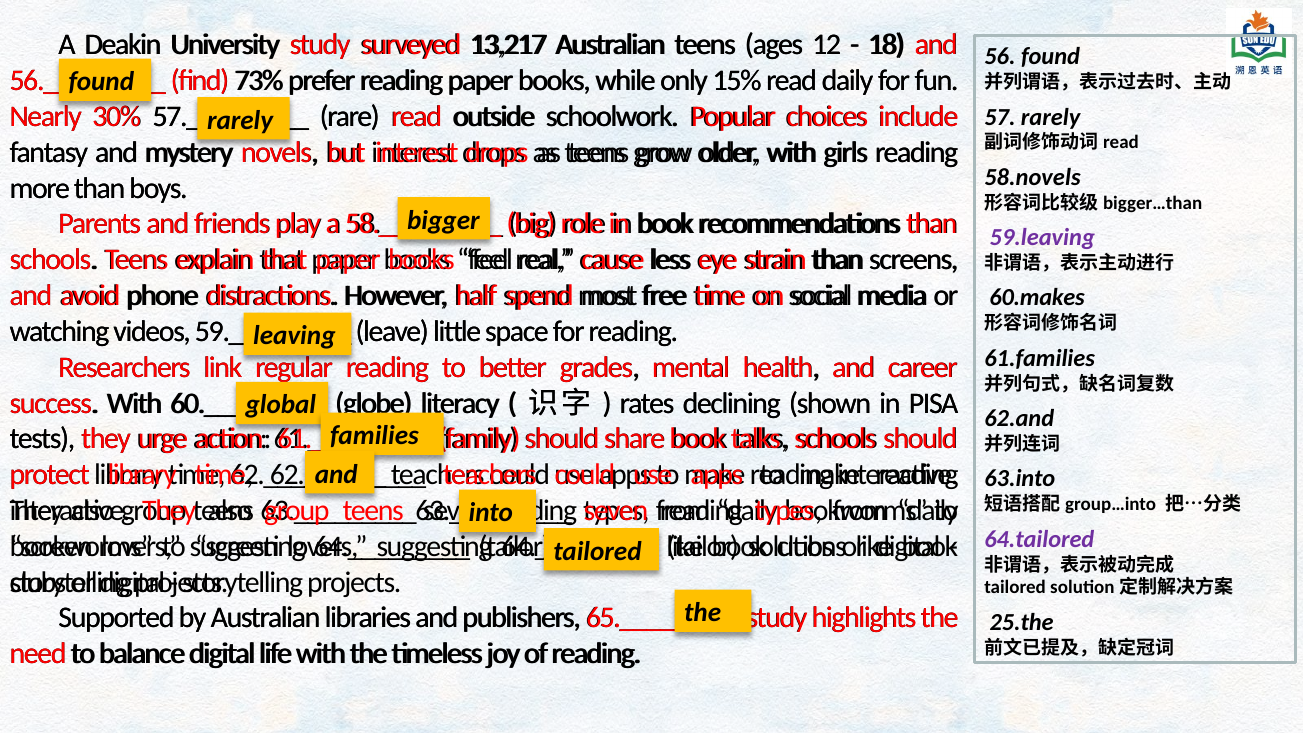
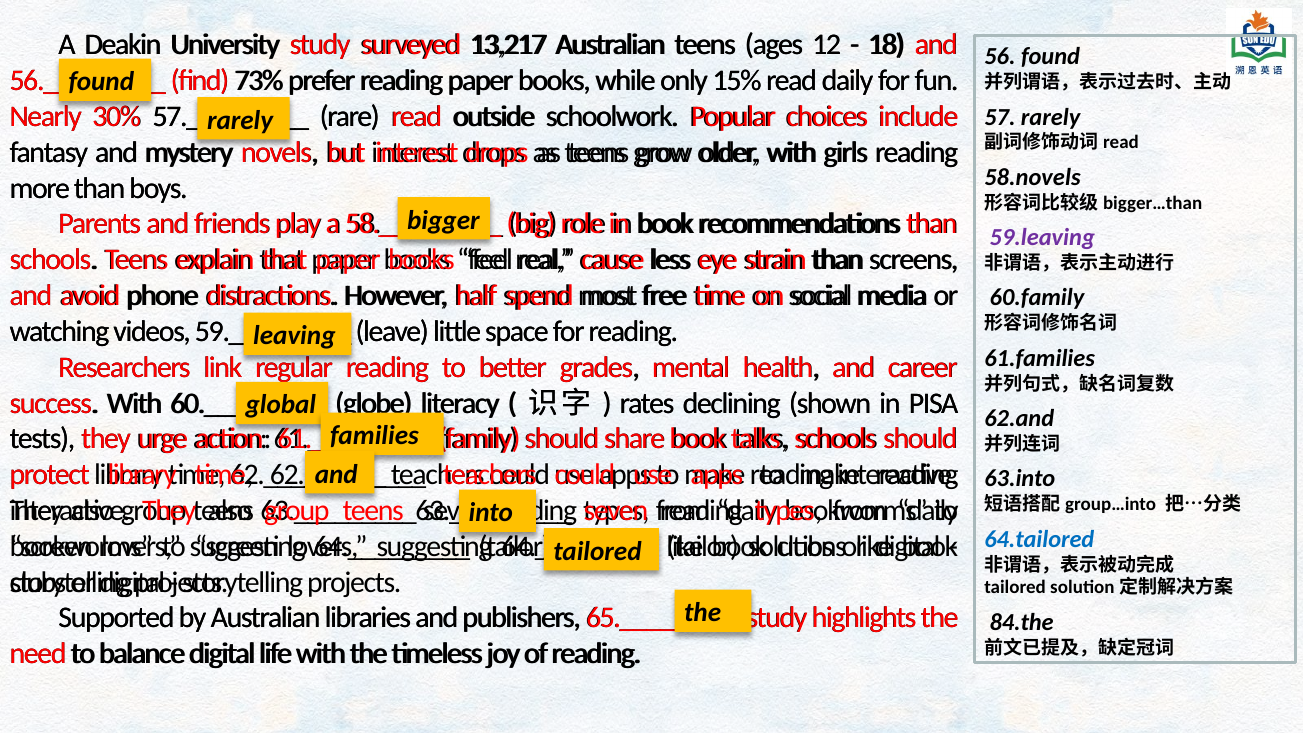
60.makes: 60.makes -> 60.family
64.tailored colour: purple -> blue
25.the: 25.the -> 84.the
